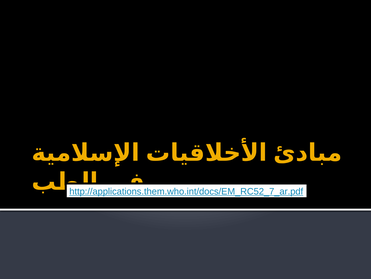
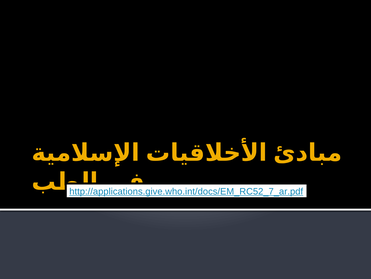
http://applications.them.who.int/docs/EM_RC52_7_ar.pdf: http://applications.them.who.int/docs/EM_RC52_7_ar.pdf -> http://applications.give.who.int/docs/EM_RC52_7_ar.pdf
